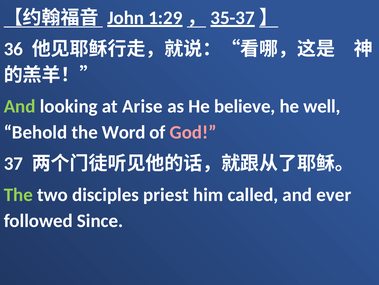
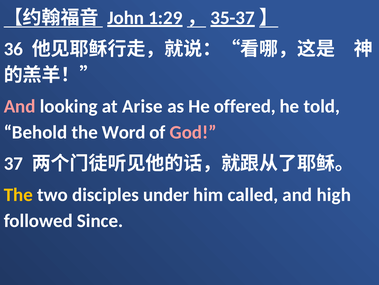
And at (20, 106) colour: light green -> pink
believe: believe -> offered
well: well -> told
The at (18, 194) colour: light green -> yellow
priest: priest -> under
ever: ever -> high
